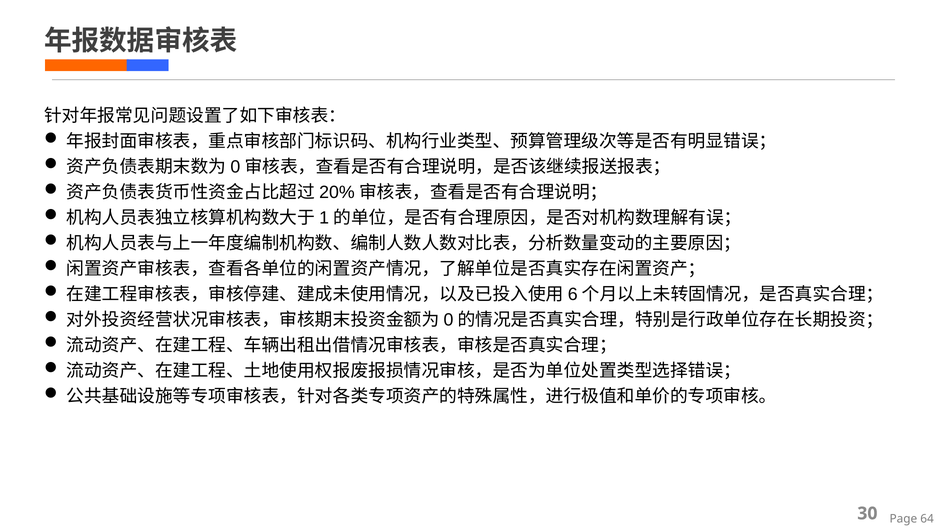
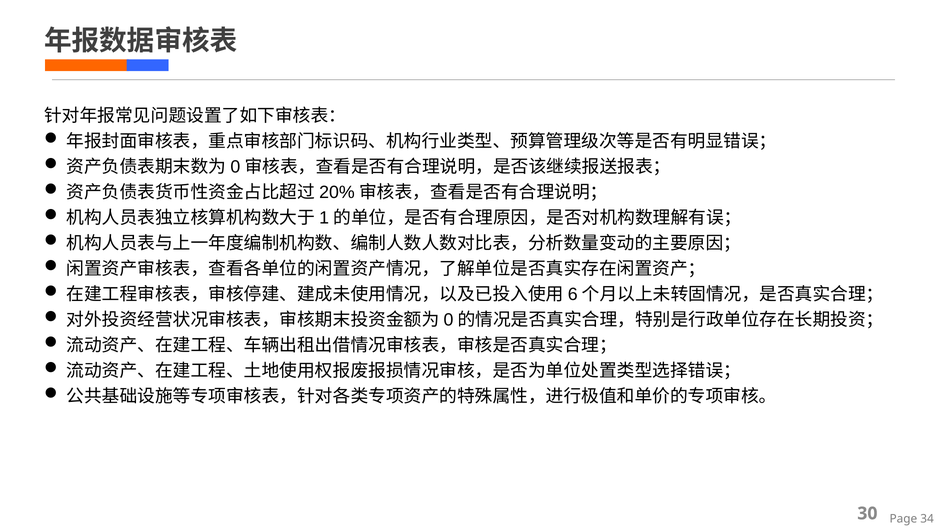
64: 64 -> 34
